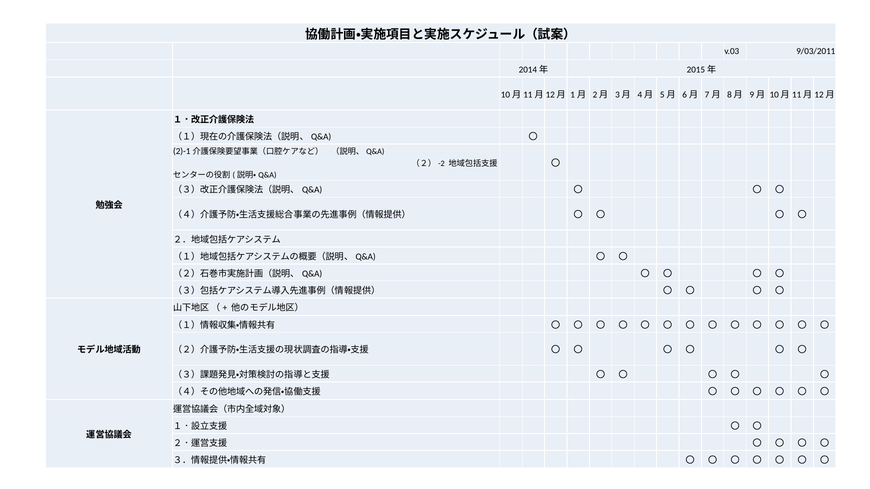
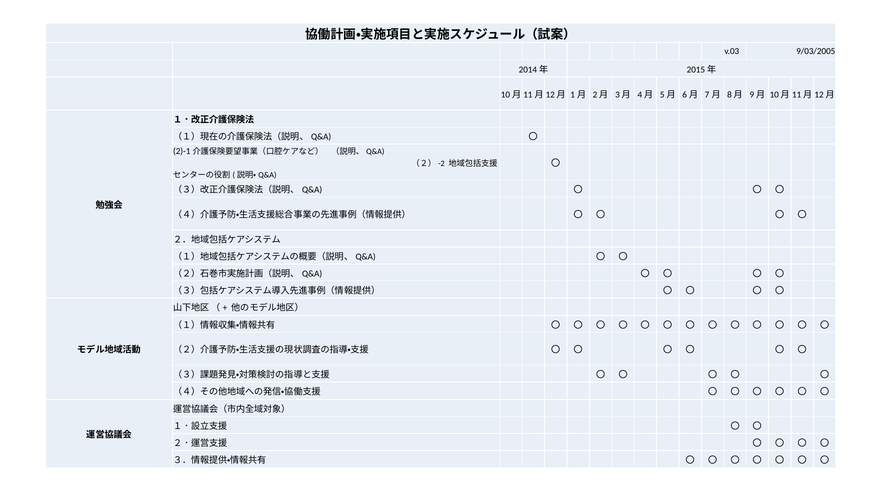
9/03/2011: 9/03/2011 -> 9/03/2005
